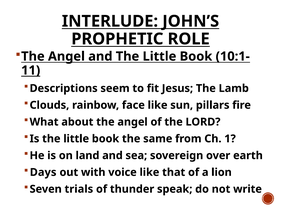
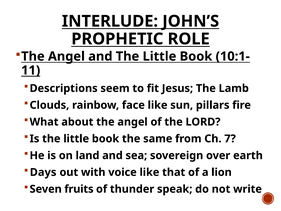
1: 1 -> 7
trials: trials -> fruits
